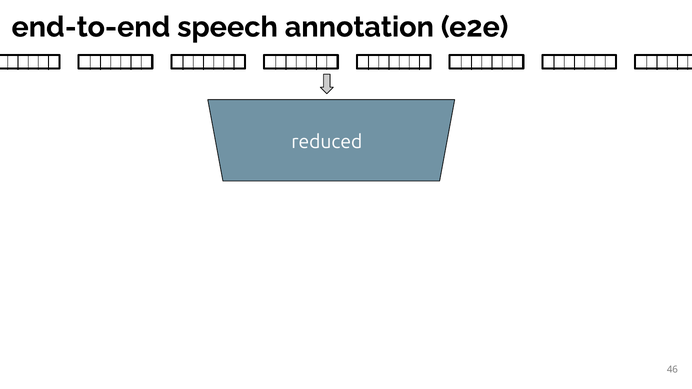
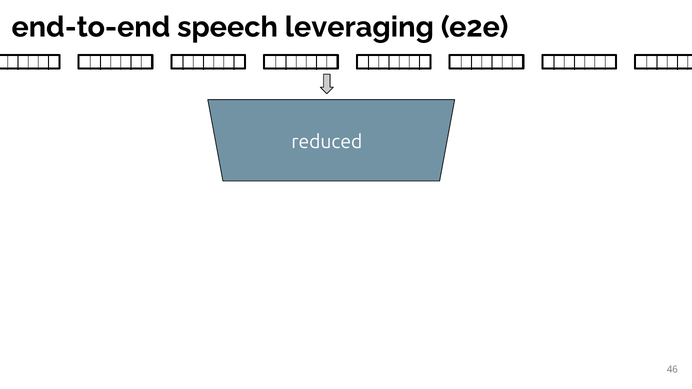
annotation: annotation -> leveraging
